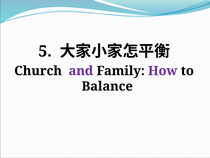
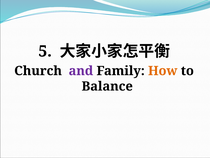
How colour: purple -> orange
